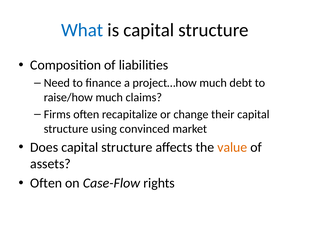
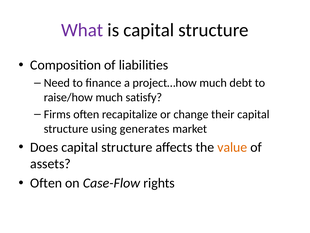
What colour: blue -> purple
claims: claims -> satisfy
convinced: convinced -> generates
